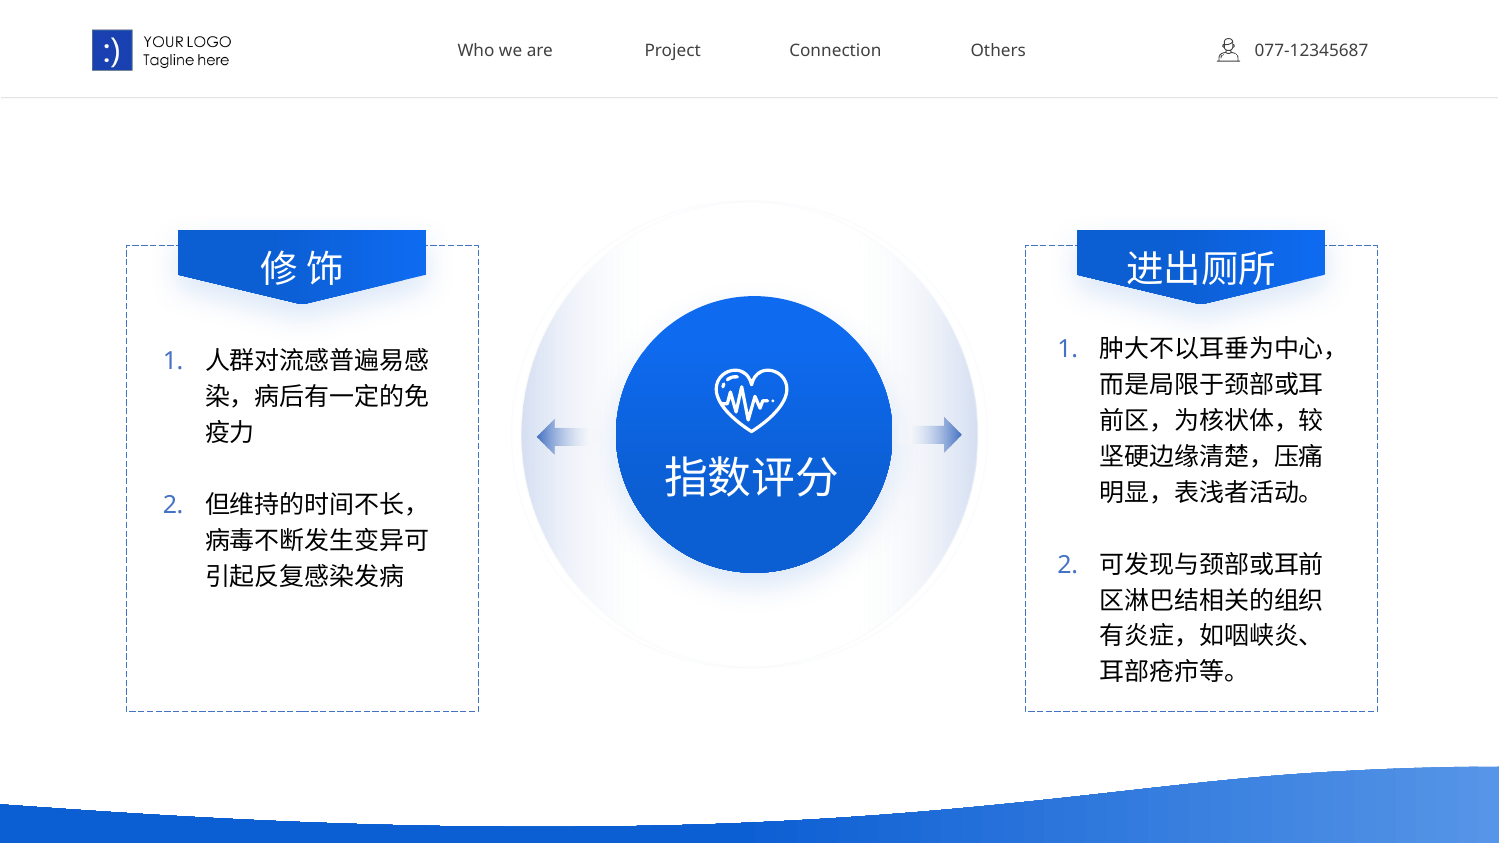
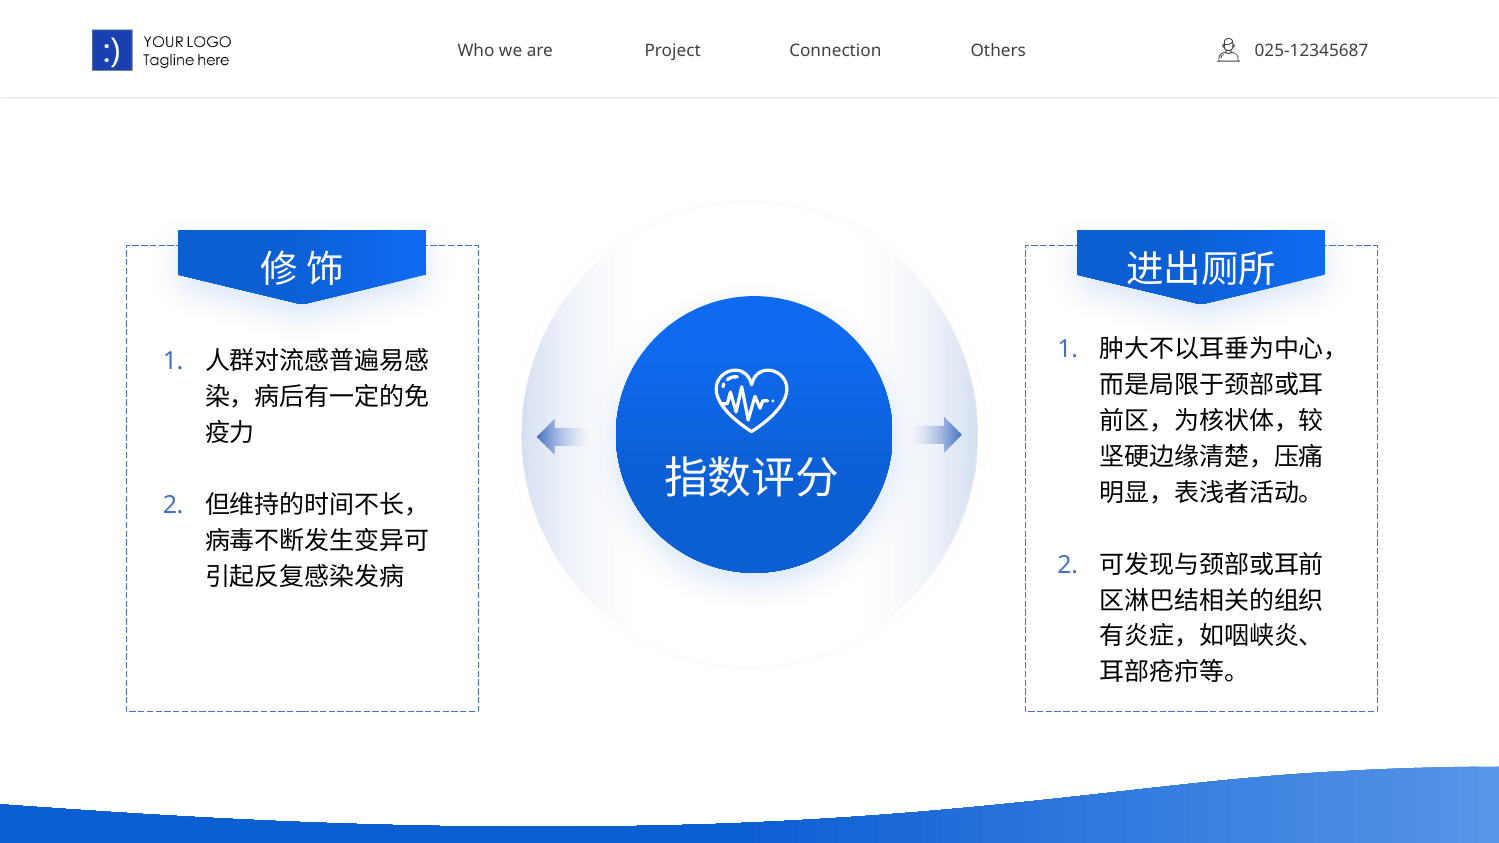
077-12345687: 077-12345687 -> 025-12345687
